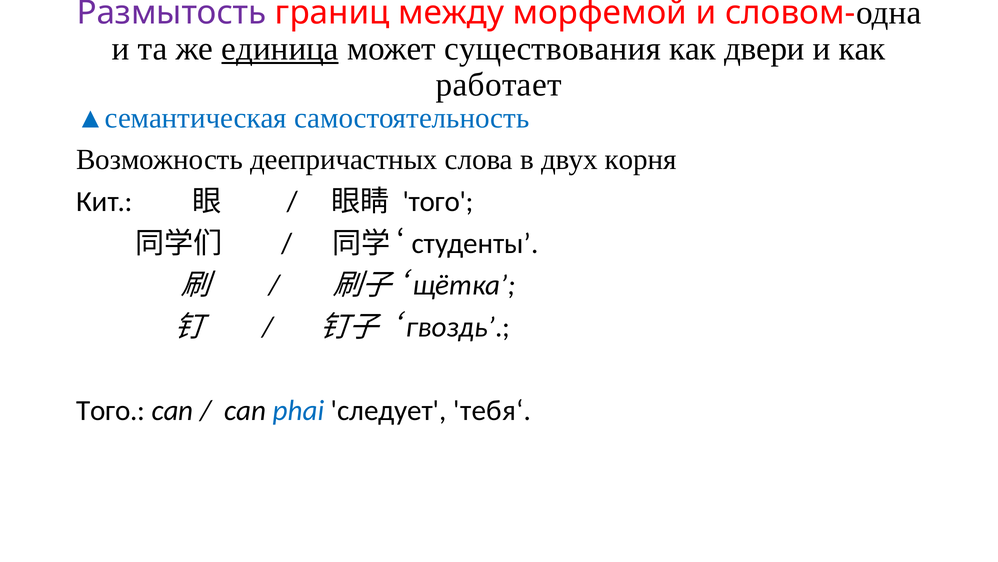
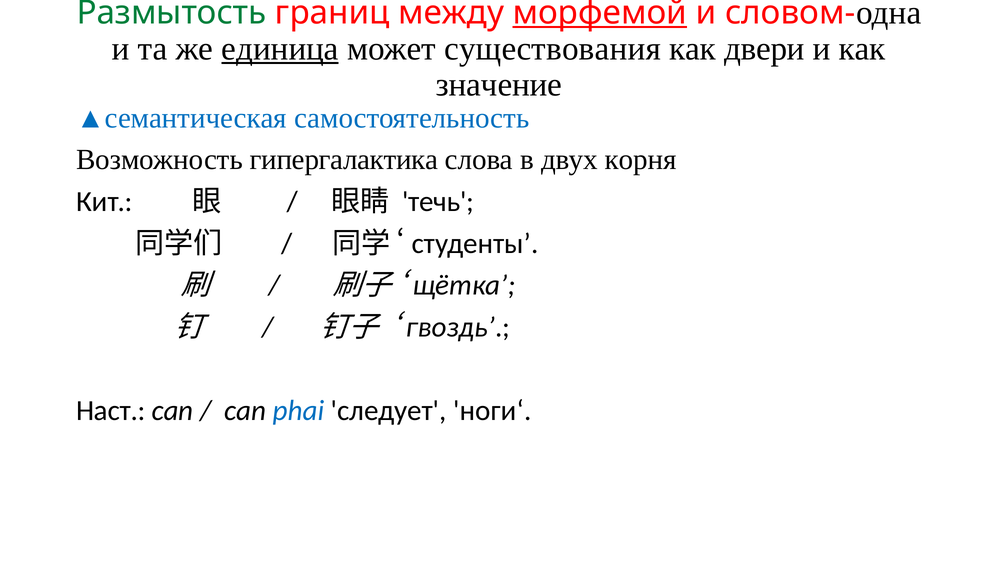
Размытость colour: purple -> green
морфемой underline: none -> present
работает: работает -> значение
деепричастных: деепричастных -> гипергалактика
того at (438, 201): того -> течь
Того at (111, 410): Того -> Наст
тебя‘: тебя‘ -> ноги‘
